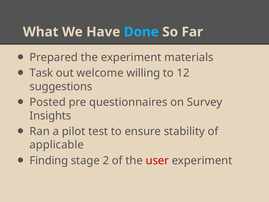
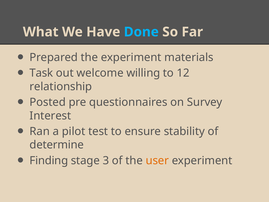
suggestions: suggestions -> relationship
Insights: Insights -> Interest
applicable: applicable -> determine
2: 2 -> 3
user colour: red -> orange
